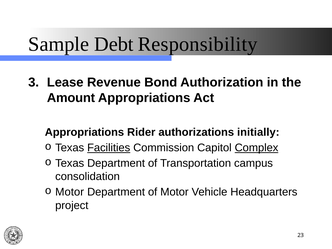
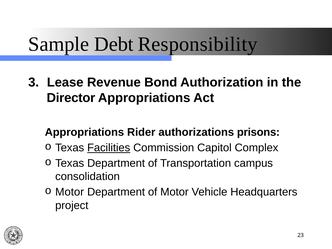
Amount: Amount -> Director
initially: initially -> prisons
Complex underline: present -> none
